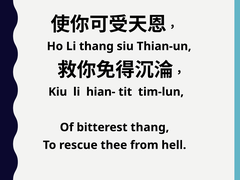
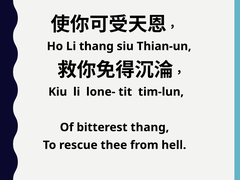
hian-: hian- -> lone-
